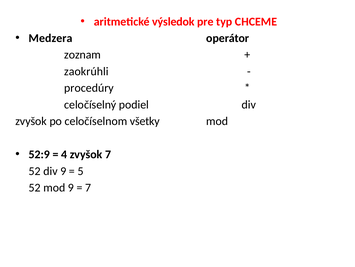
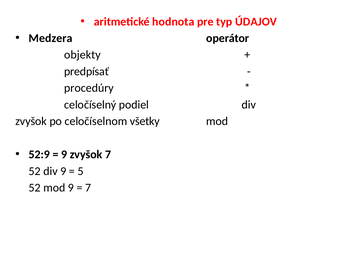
výsledok: výsledok -> hodnota
CHCEME: CHCEME -> ÚDAJOV
zoznam: zoznam -> objekty
zaokrúhli: zaokrúhli -> predpísať
4 at (64, 154): 4 -> 9
